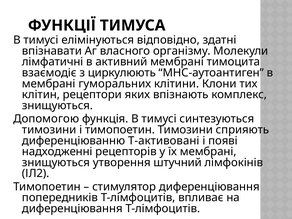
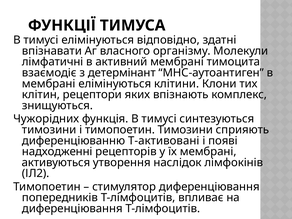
циркулюють: циркулюють -> детермінант
мембрані гуморальних: гуморальних -> елімінуються
Допомогою: Допомогою -> Чужорідних
знищуються at (56, 162): знищуються -> активуються
штучний: штучний -> наслідок
